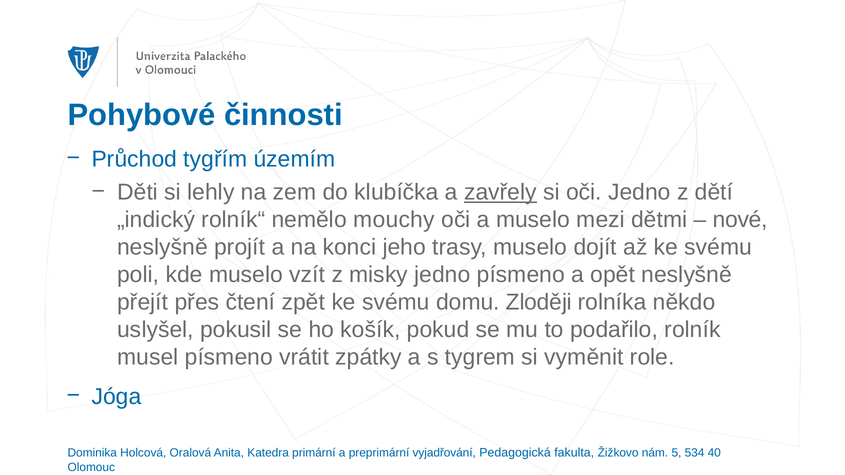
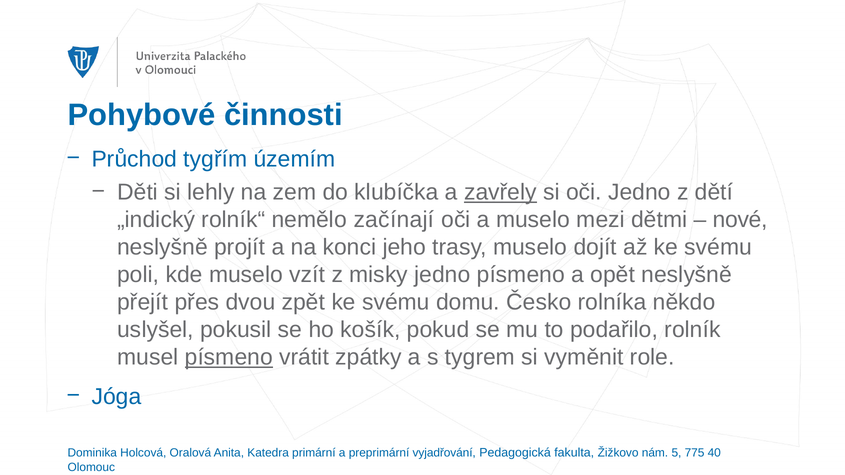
mouchy: mouchy -> začínají
čtení: čtení -> dvou
Zloději: Zloději -> Česko
písmeno at (229, 358) underline: none -> present
534: 534 -> 775
